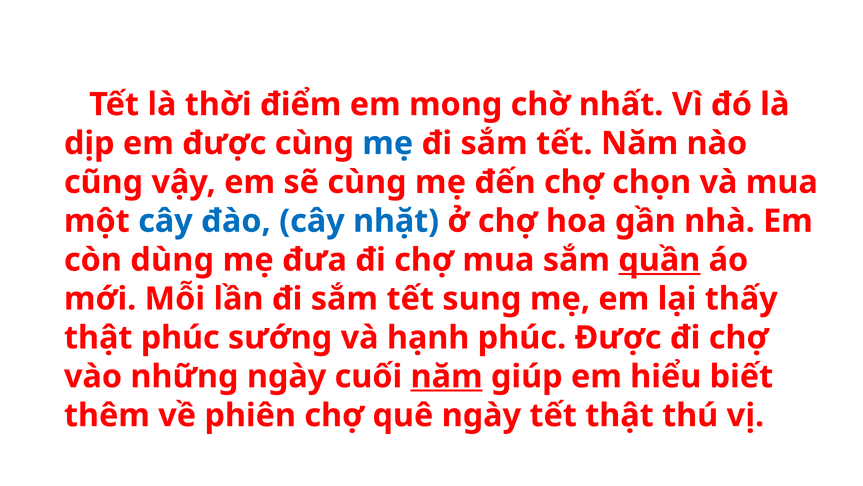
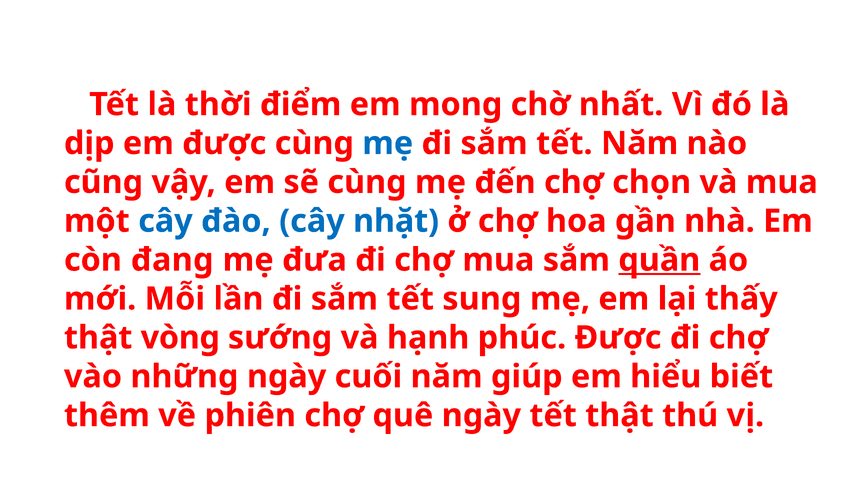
dùng: dùng -> đang
thật phúc: phúc -> vòng
năm at (447, 376) underline: present -> none
